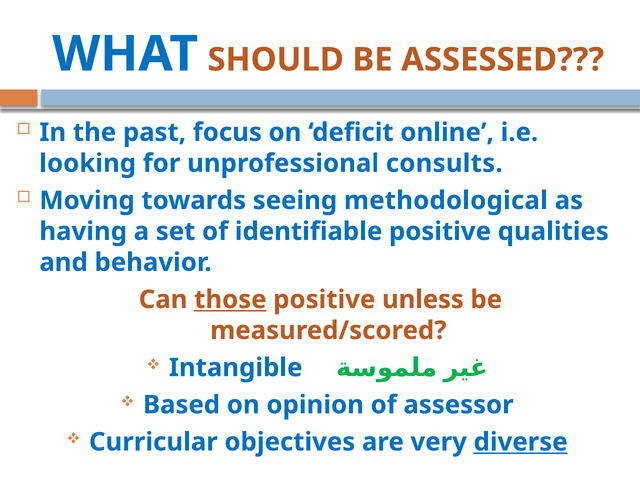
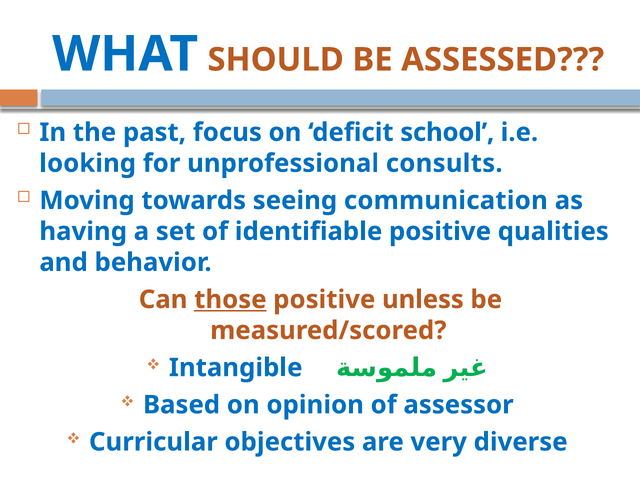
online: online -> school
methodological: methodological -> communication
diverse underline: present -> none
